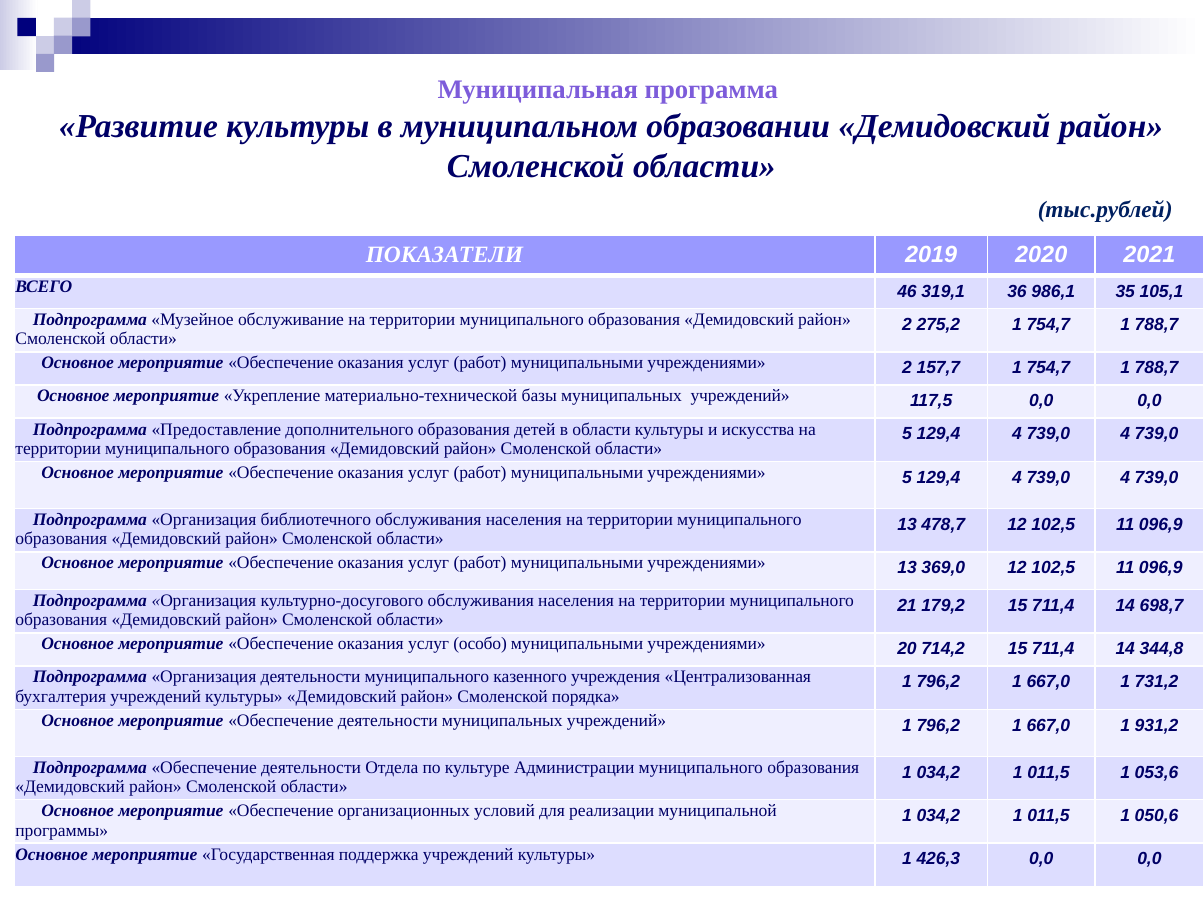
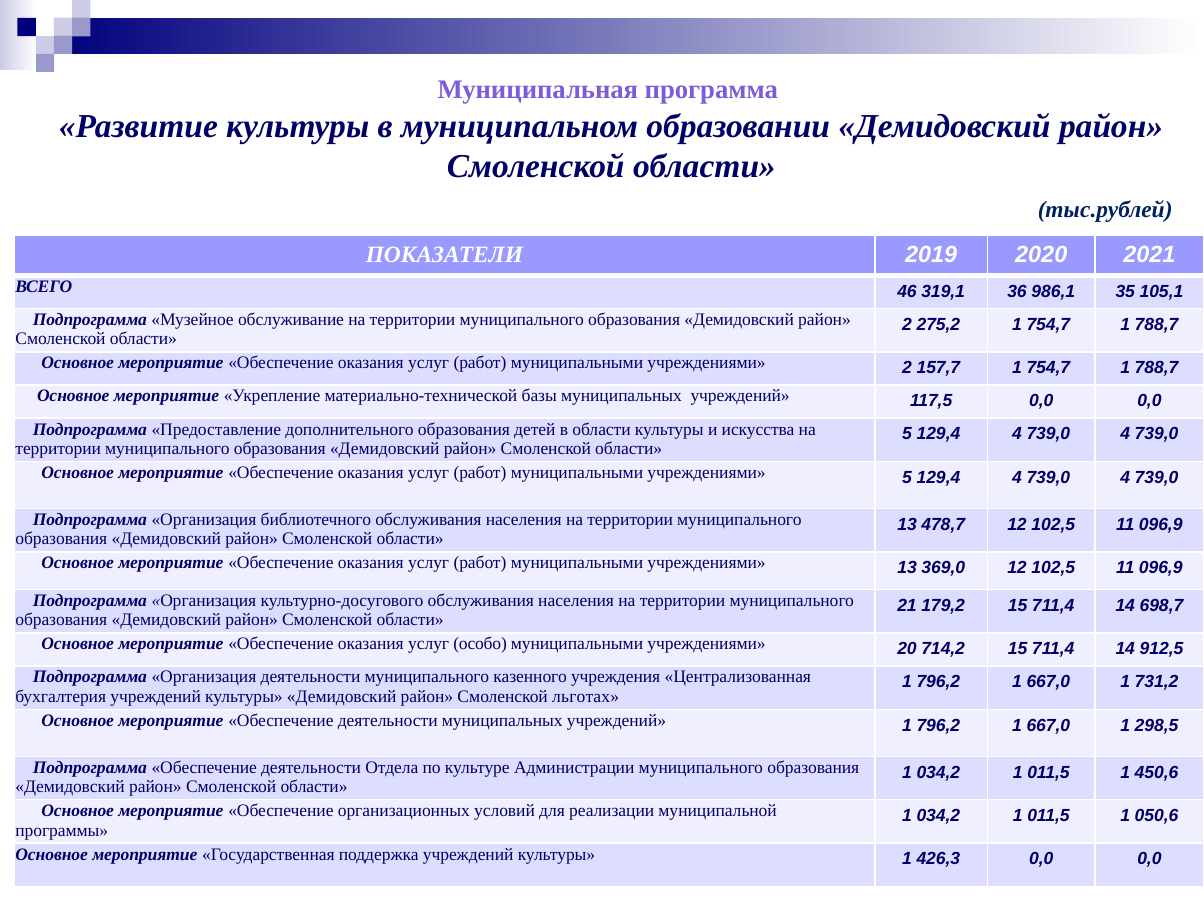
344,8: 344,8 -> 912,5
порядка: порядка -> льготах
931,2: 931,2 -> 298,5
053,6: 053,6 -> 450,6
